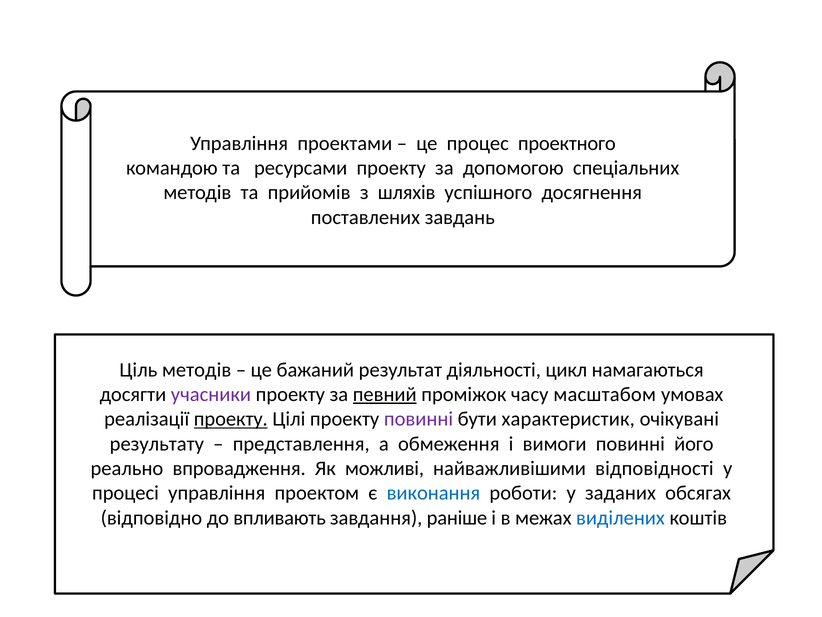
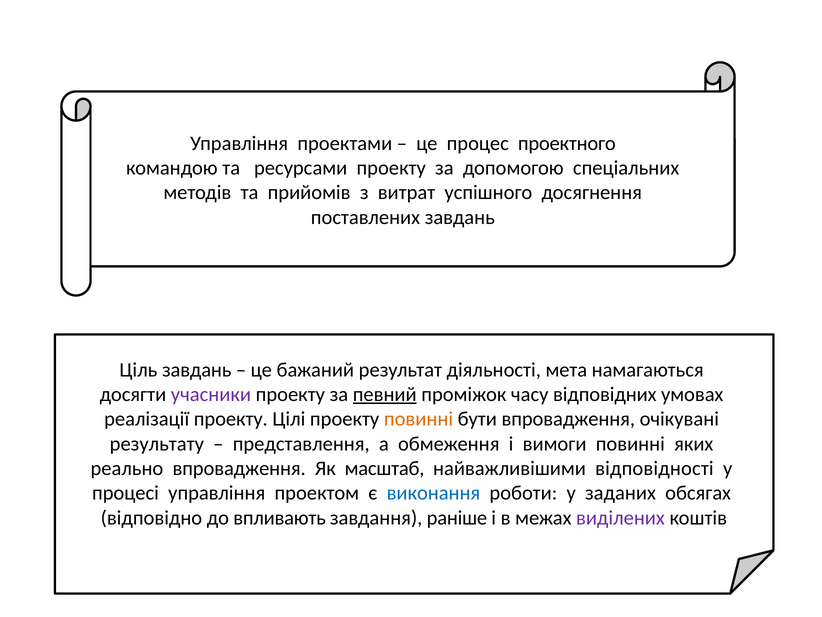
шляхів: шляхів -> витрат
Ціль методів: методів -> завдань
цикл: цикл -> мета
масштабом: масштабом -> відповідних
проекту at (231, 419) underline: present -> none
повинні at (419, 419) colour: purple -> orange
бути характеристик: характеристик -> впровадження
його: його -> яких
можливі: можливі -> масштаб
виділених colour: blue -> purple
